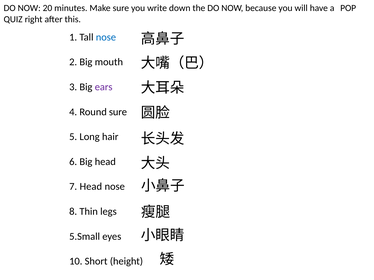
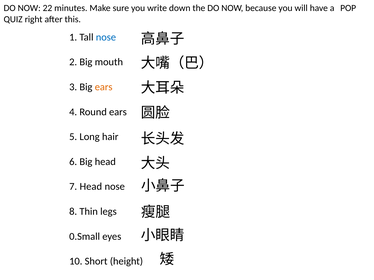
20: 20 -> 22
ears at (104, 87) colour: purple -> orange
Round sure: sure -> ears
5.Small: 5.Small -> 0.Small
